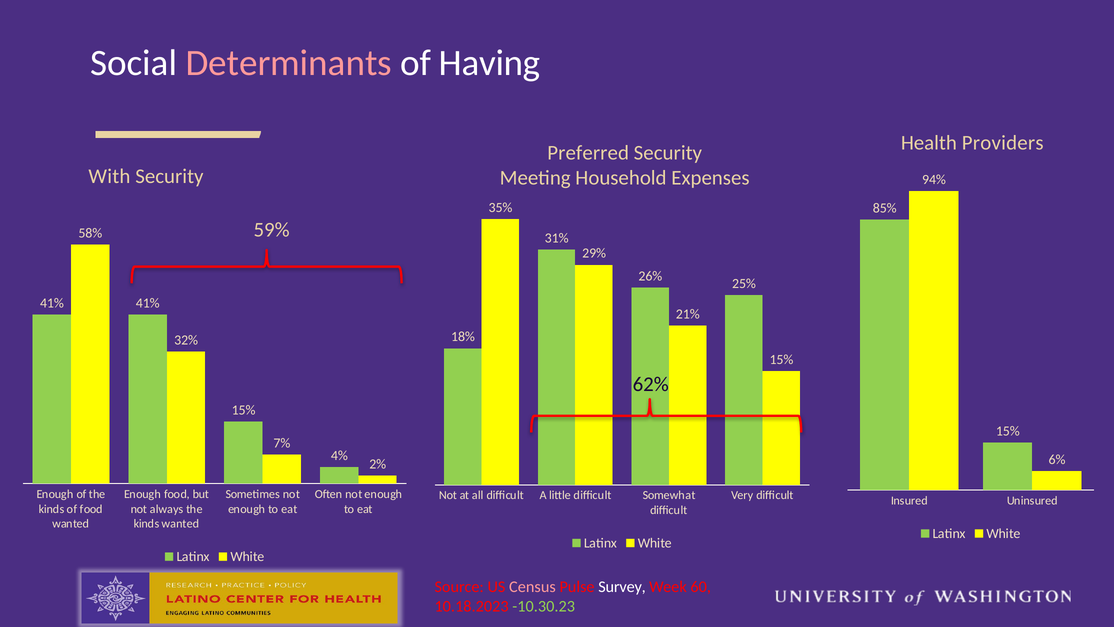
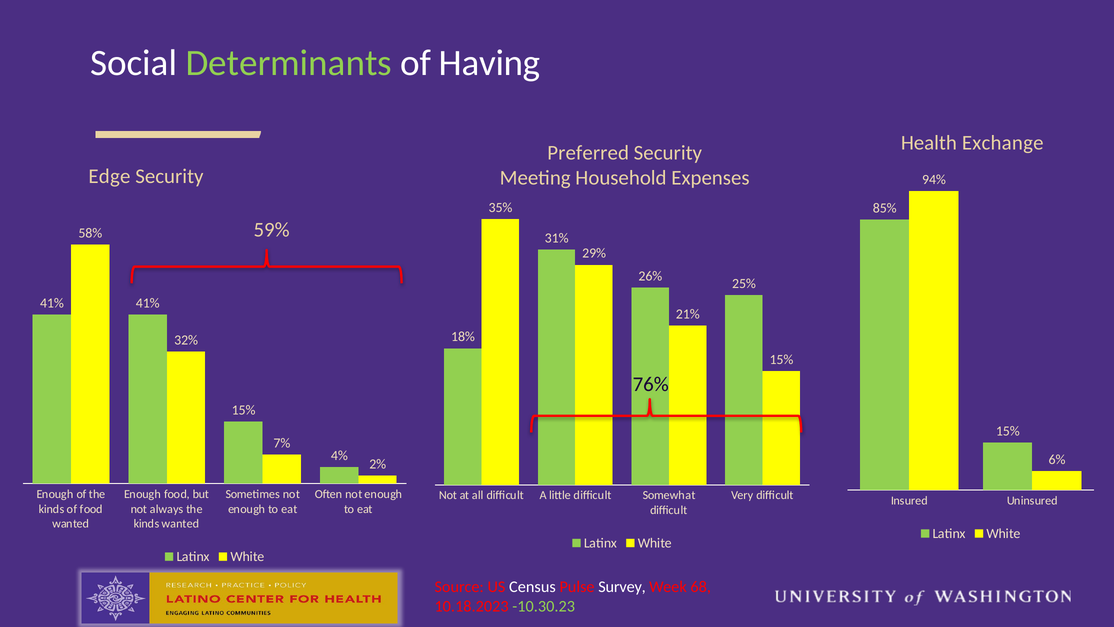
Determinants colour: pink -> light green
Providers: Providers -> Exchange
With: With -> Edge
62%: 62% -> 76%
Census colour: pink -> white
60: 60 -> 68
